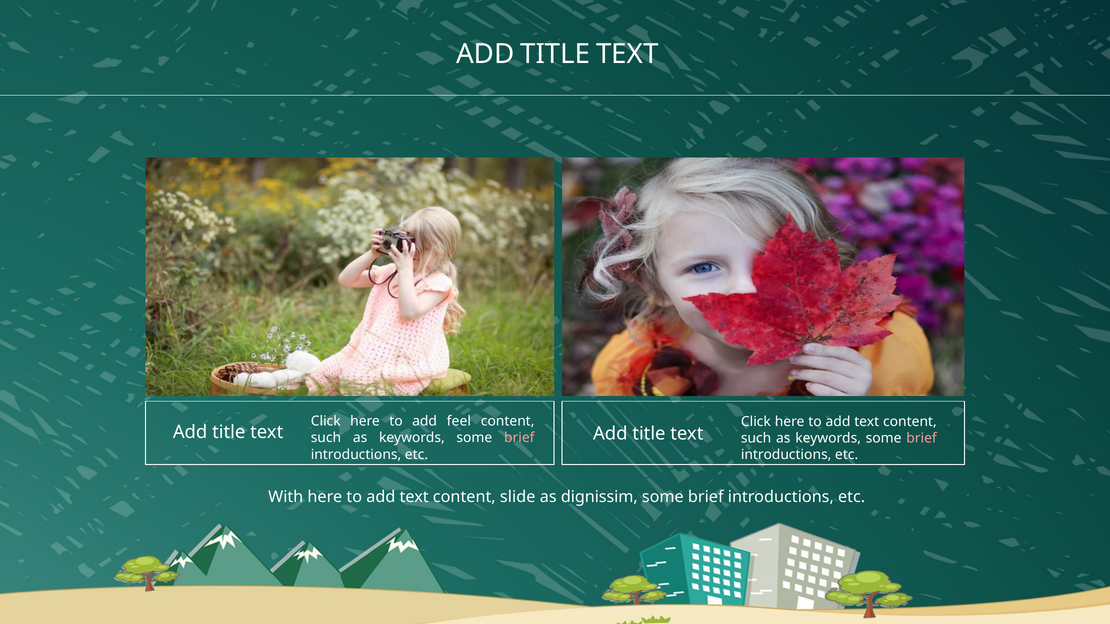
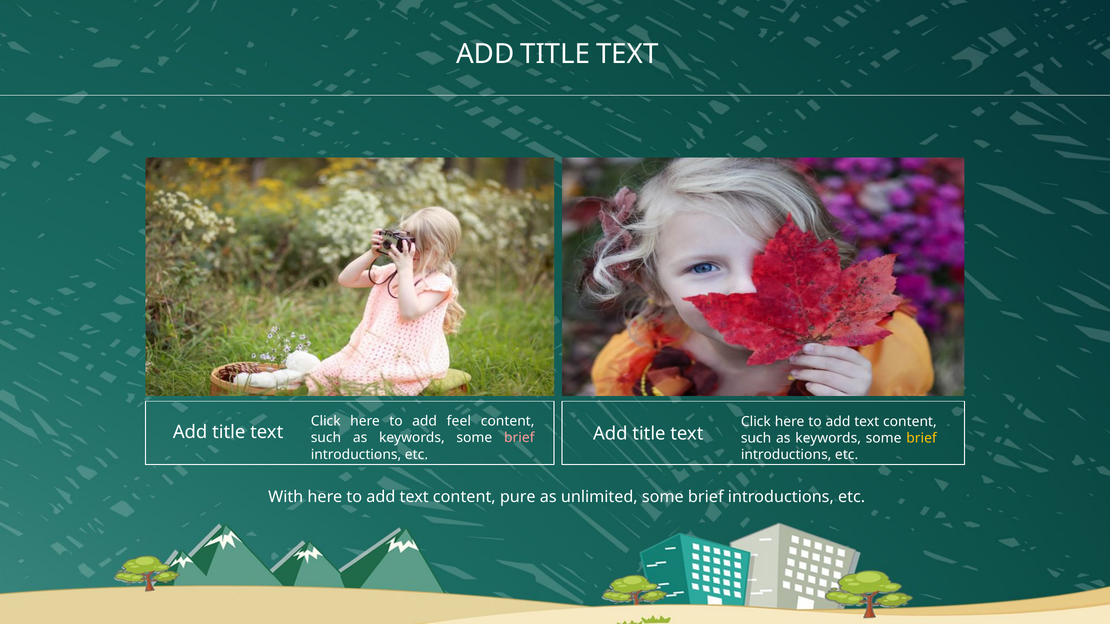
brief at (922, 439) colour: pink -> yellow
slide: slide -> pure
dignissim: dignissim -> unlimited
